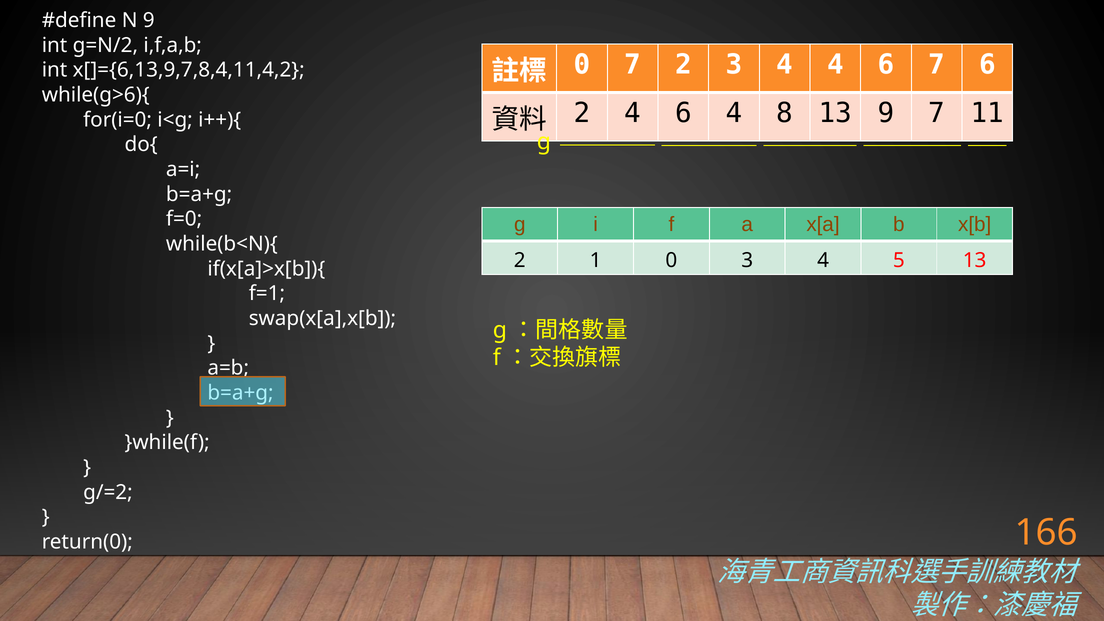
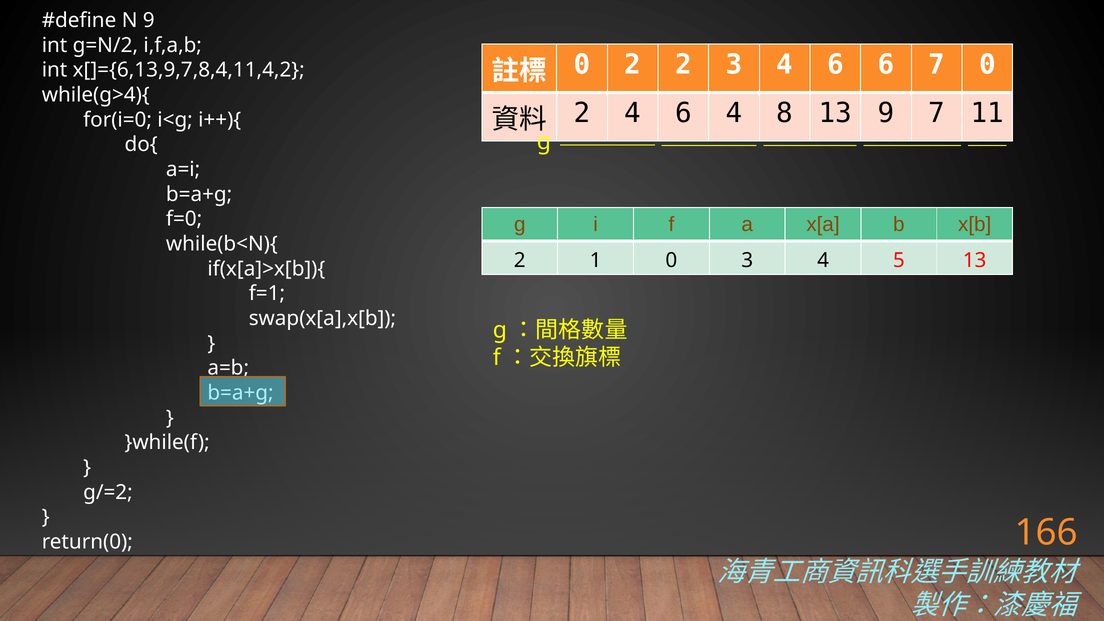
0 7: 7 -> 2
3 4 4: 4 -> 6
7 6: 6 -> 0
while(g>6){: while(g>6){ -> while(g>4){
